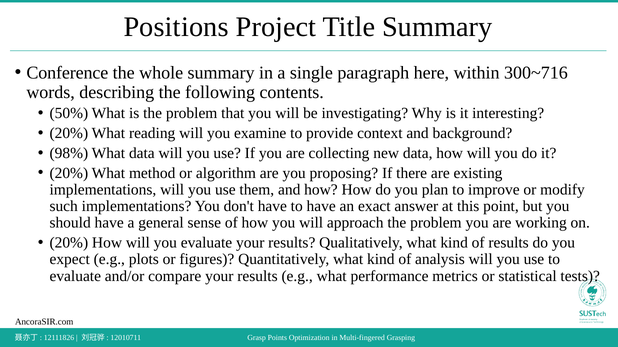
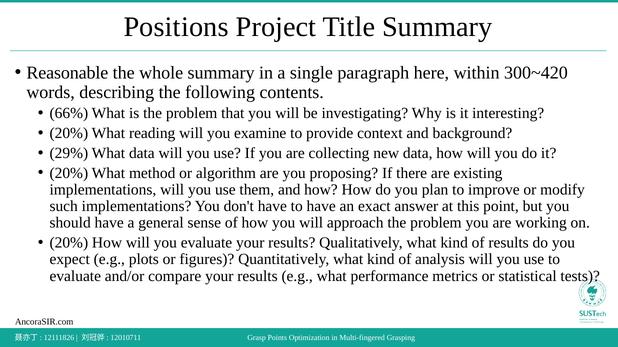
Conference: Conference -> Reasonable
300~716: 300~716 -> 300~420
50%: 50% -> 66%
98%: 98% -> 29%
